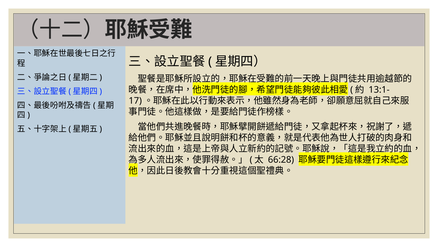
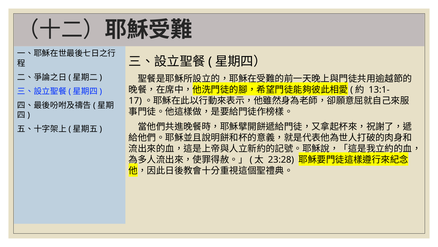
66:28: 66:28 -> 23:28
